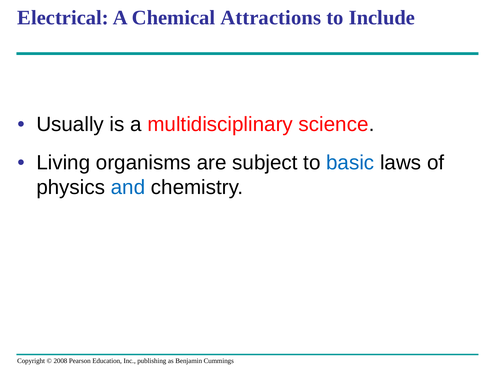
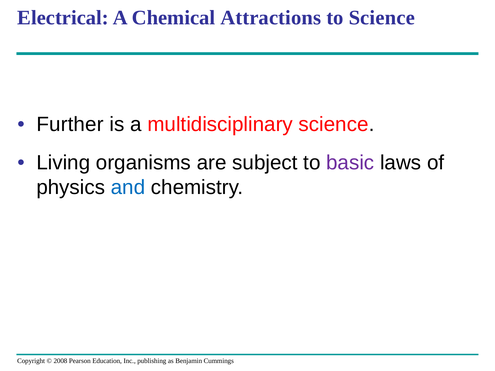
to Include: Include -> Science
Usually: Usually -> Further
basic colour: blue -> purple
